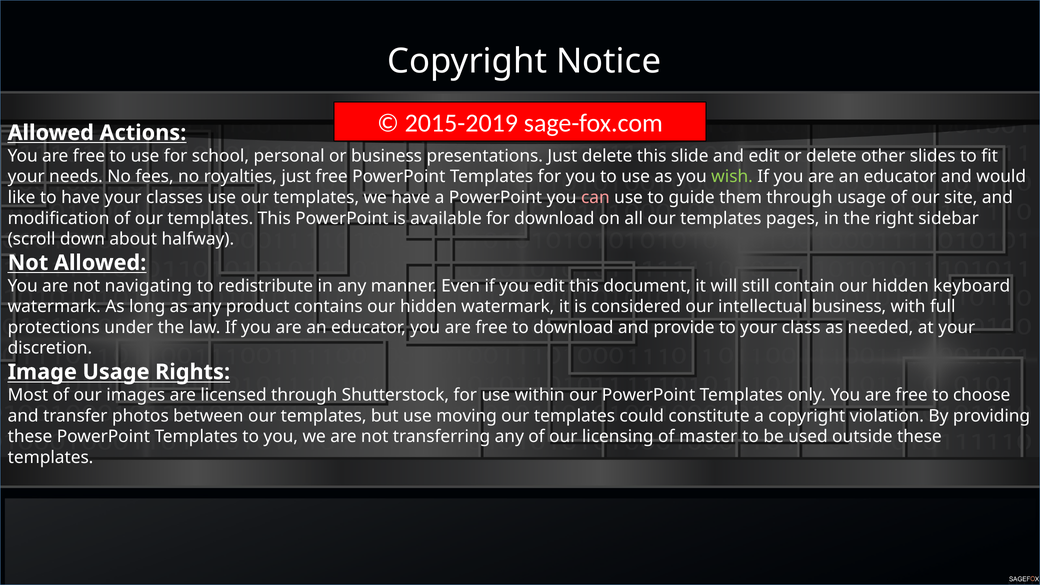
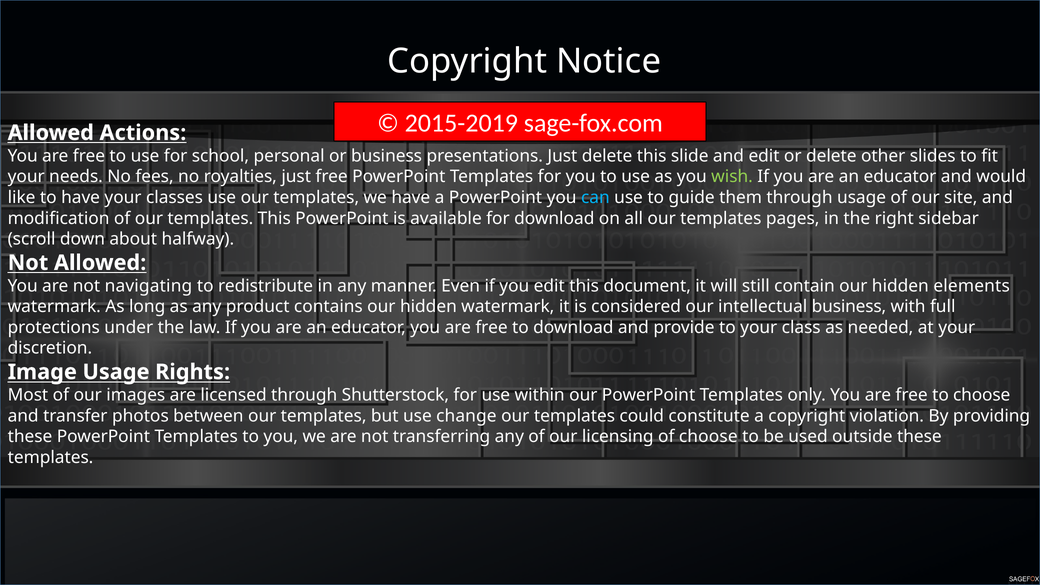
can colour: pink -> light blue
keyboard: keyboard -> elements
moving: moving -> change
of master: master -> choose
